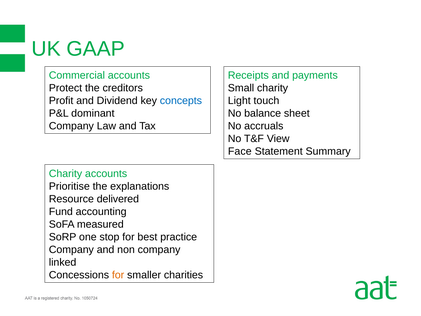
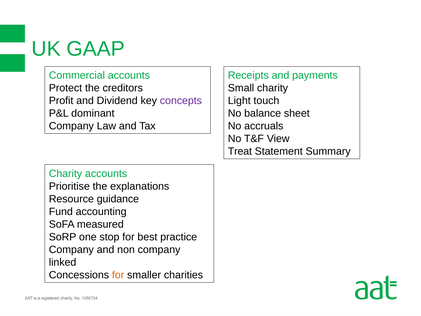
concepts colour: blue -> purple
Face: Face -> Treat
delivered: delivered -> guidance
